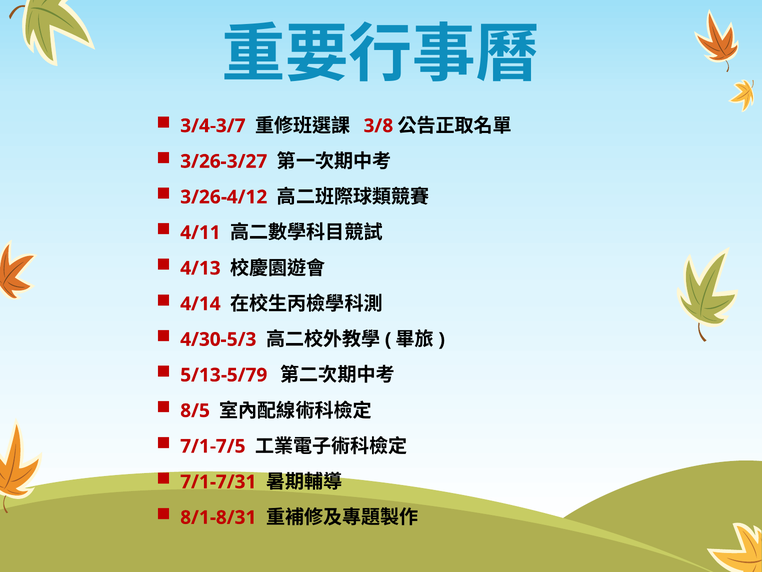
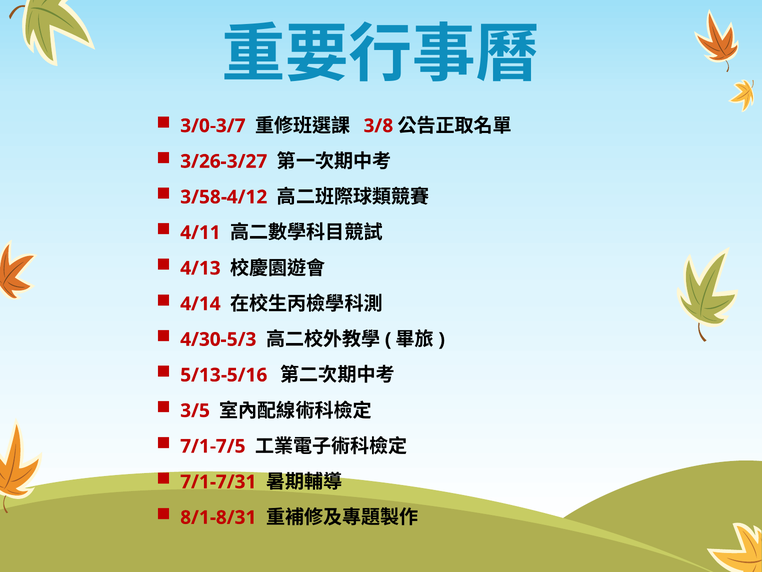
3/4-3/7: 3/4-3/7 -> 3/0-3/7
3/26-4/12: 3/26-4/12 -> 3/58-4/12
5/13-5/79: 5/13-5/79 -> 5/13-5/16
8/5: 8/5 -> 3/5
